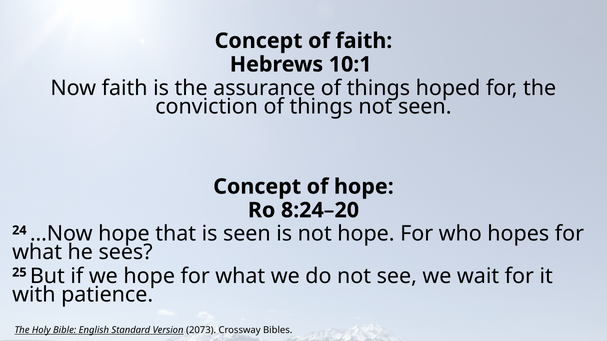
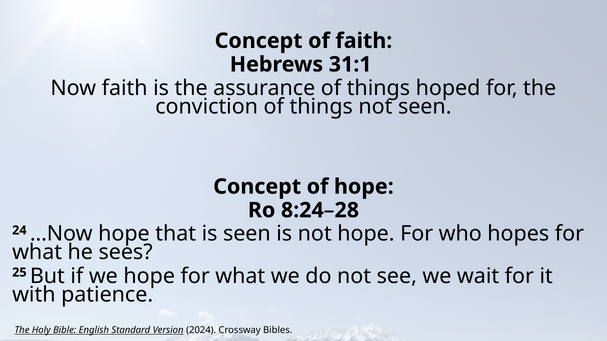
10:1: 10:1 -> 31:1
8:24–20: 8:24–20 -> 8:24–28
2073: 2073 -> 2024
